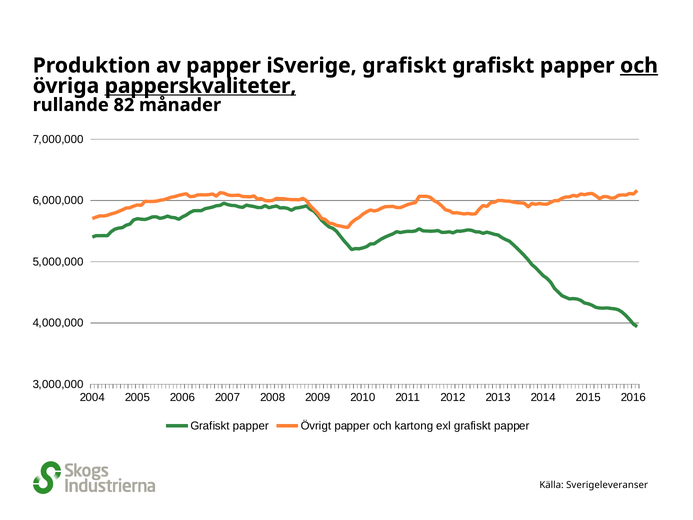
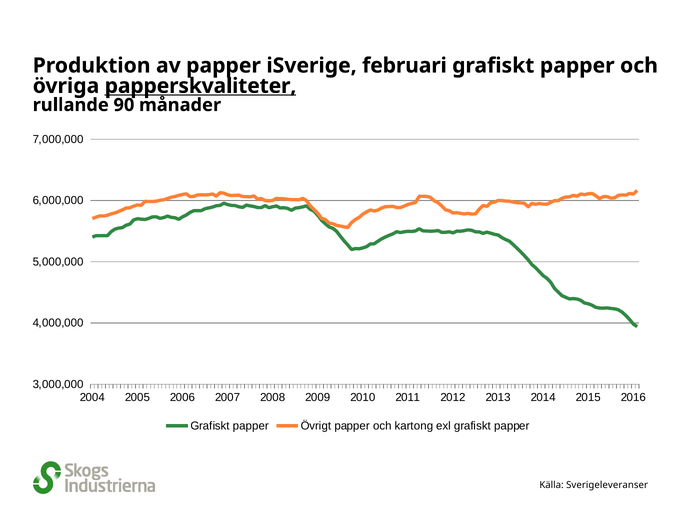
iSverige grafiskt: grafiskt -> februari
och at (639, 66) underline: present -> none
82: 82 -> 90
